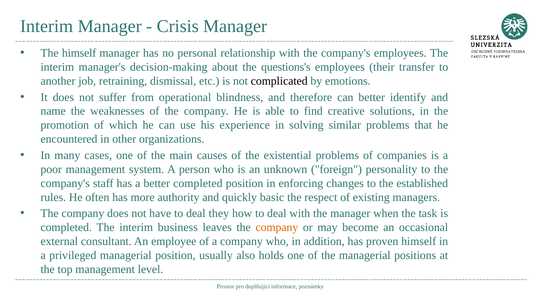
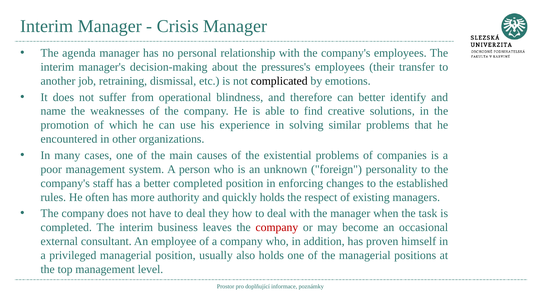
The himself: himself -> agenda
questions's: questions's -> pressures's
quickly basic: basic -> holds
company at (277, 228) colour: orange -> red
